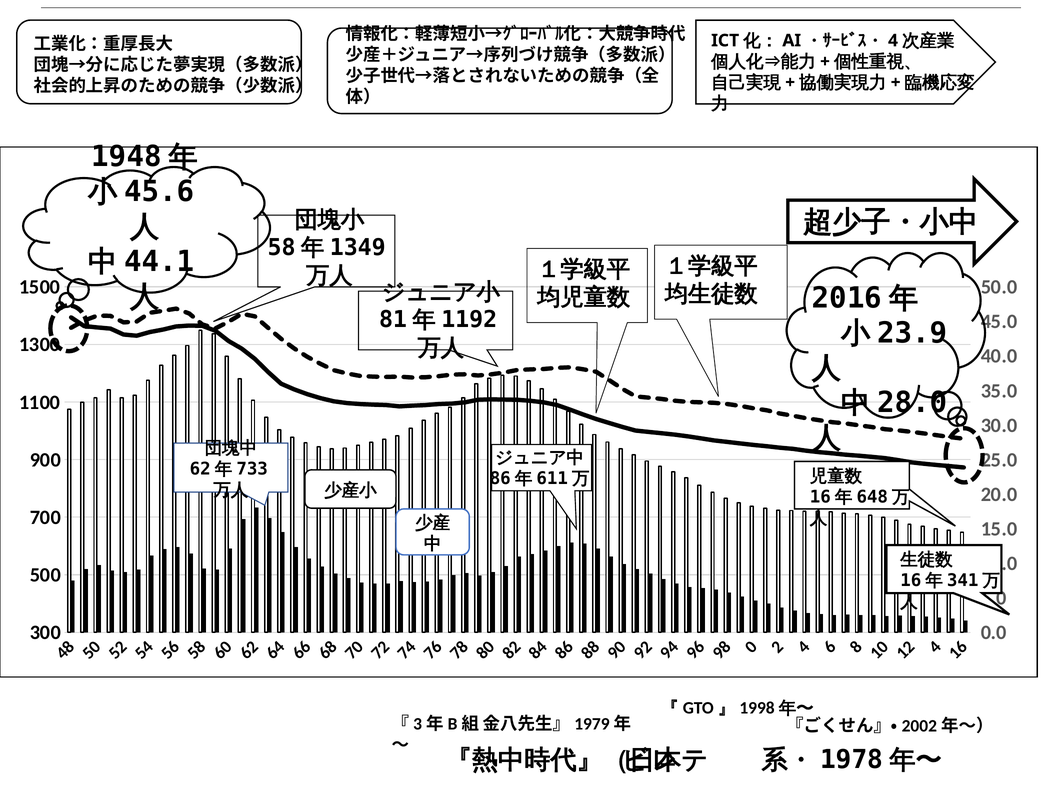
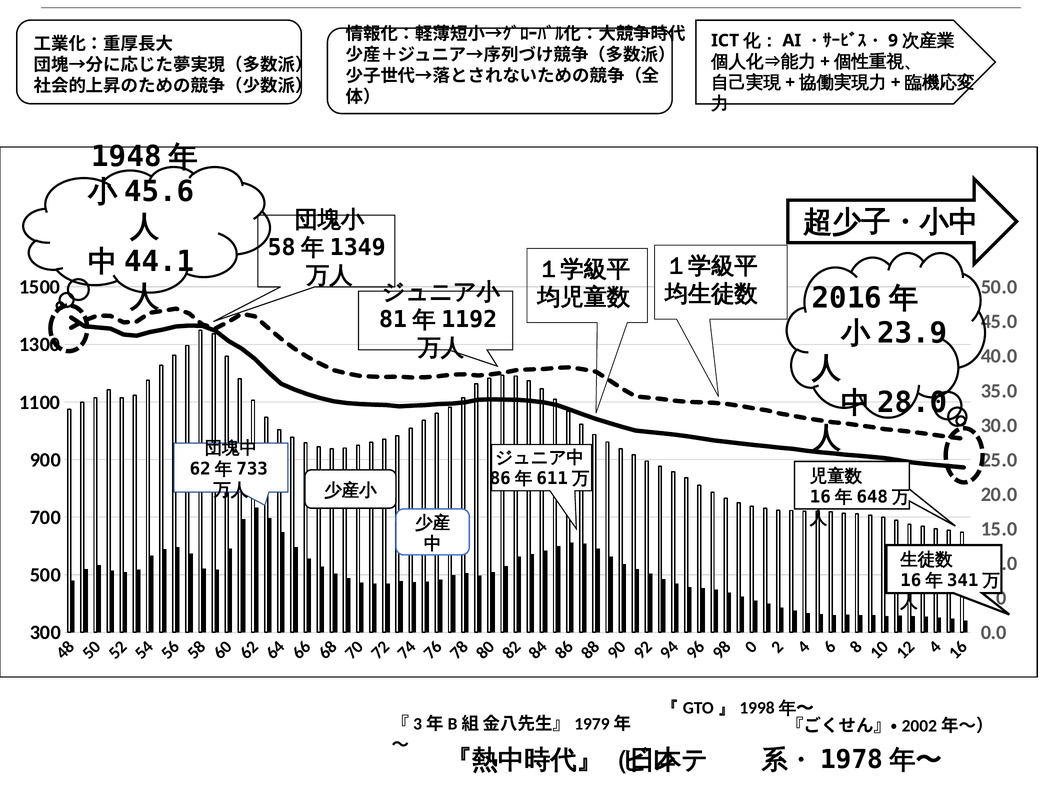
4 at (893, 41): 4 -> 9
